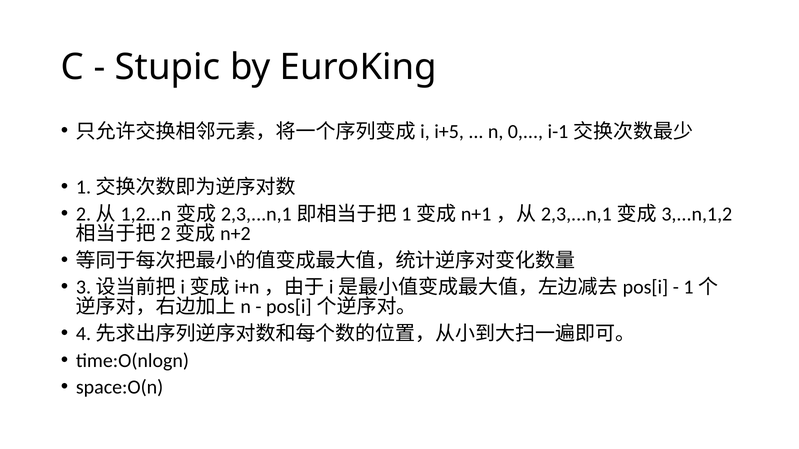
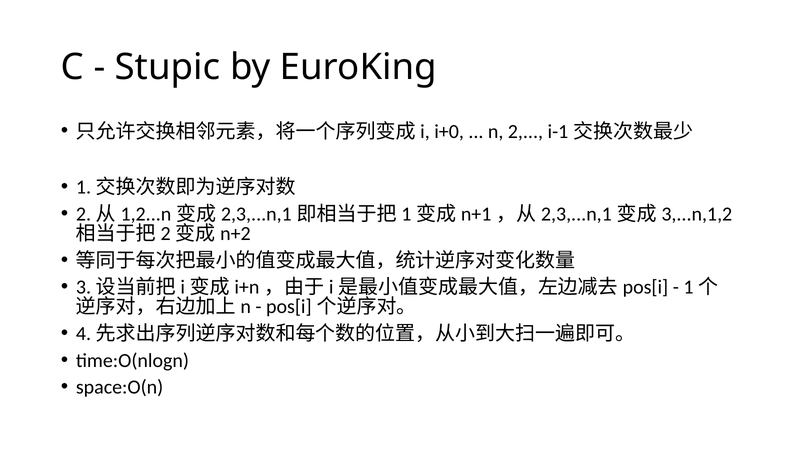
i+5: i+5 -> i+0
0: 0 -> 2
